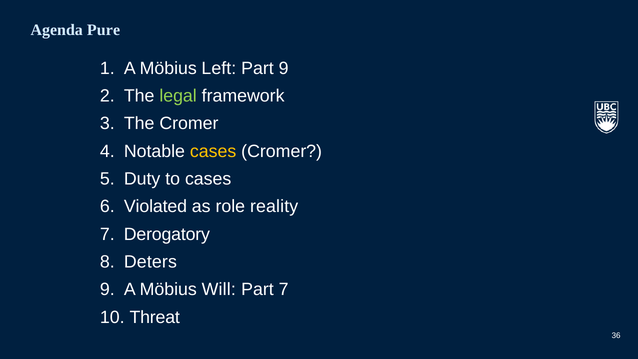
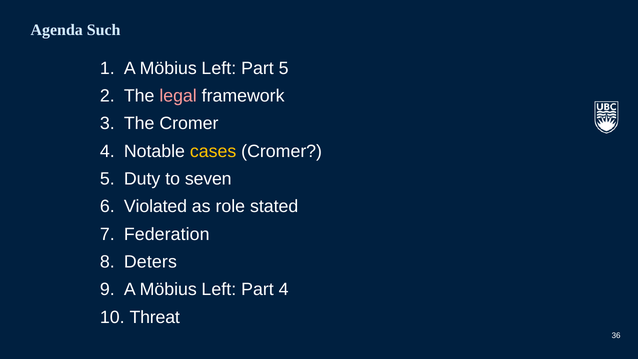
Pure: Pure -> Such
Part 9: 9 -> 5
legal colour: light green -> pink
to cases: cases -> seven
reality: reality -> stated
Derogatory: Derogatory -> Federation
Will at (219, 289): Will -> Left
Part 7: 7 -> 4
